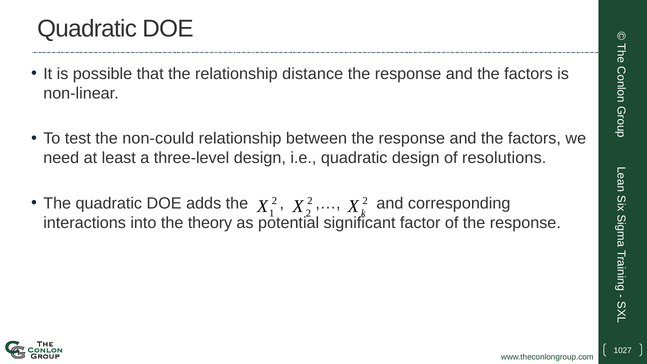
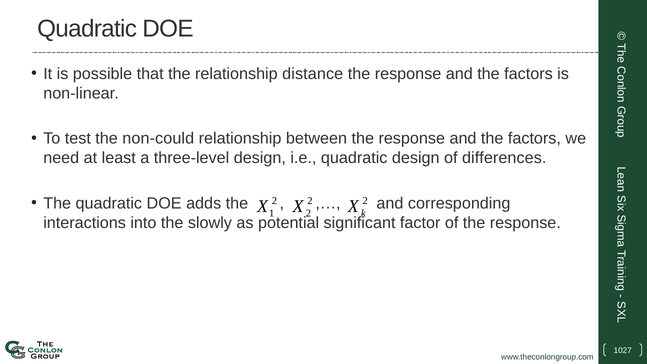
resolutions: resolutions -> differences
theory: theory -> slowly
